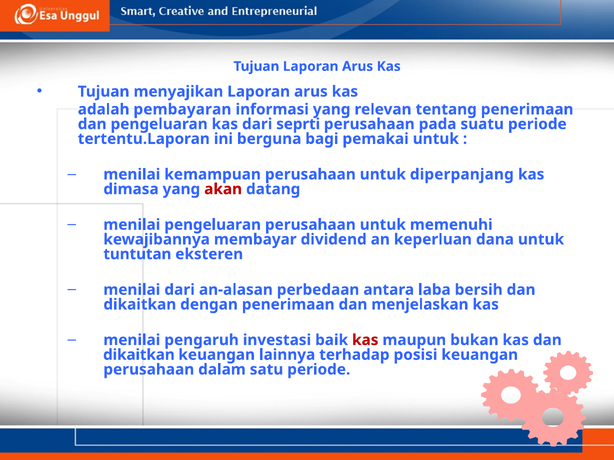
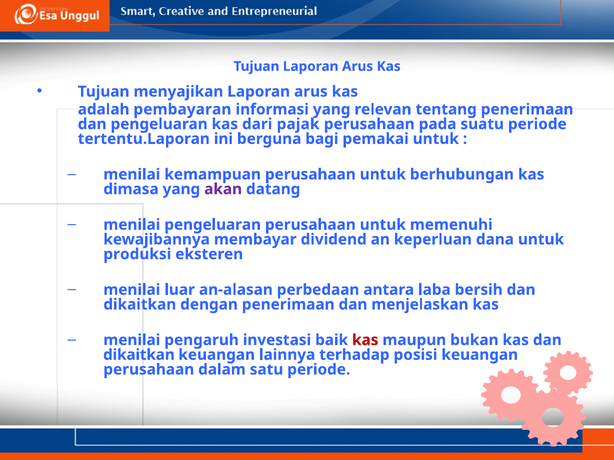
seprti: seprti -> pajak
diperpanjang: diperpanjang -> berhubungan
akan colour: red -> purple
tuntutan: tuntutan -> produksi
menilai dari: dari -> luar
